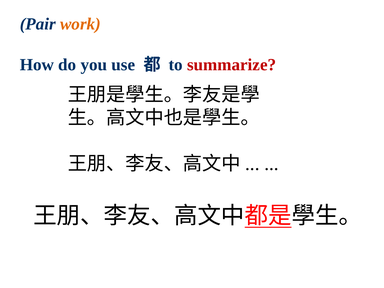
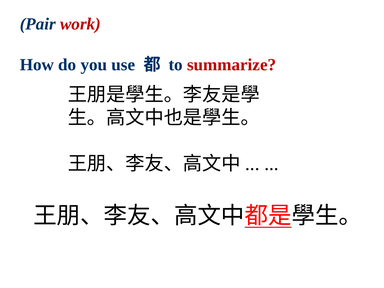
work colour: orange -> red
